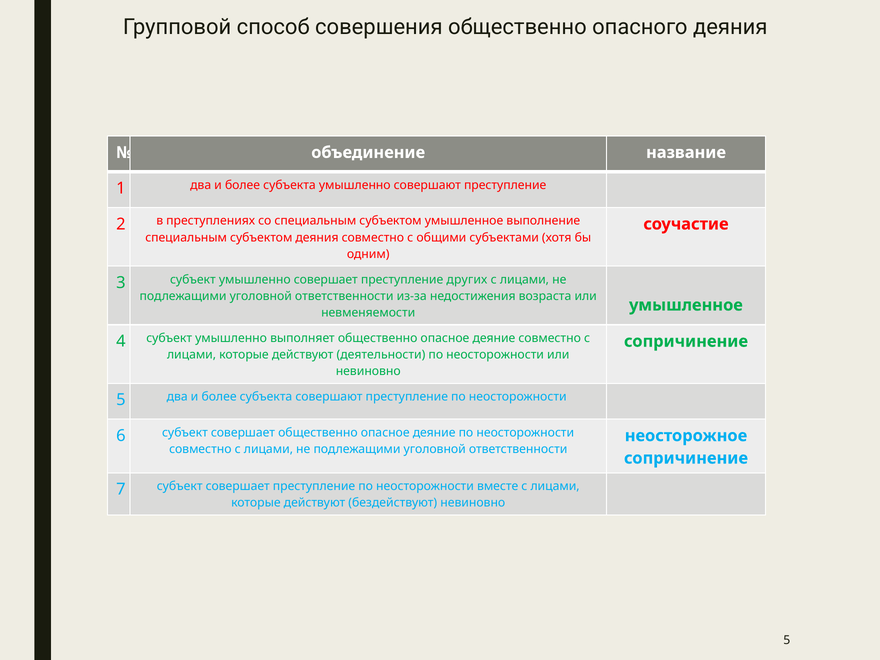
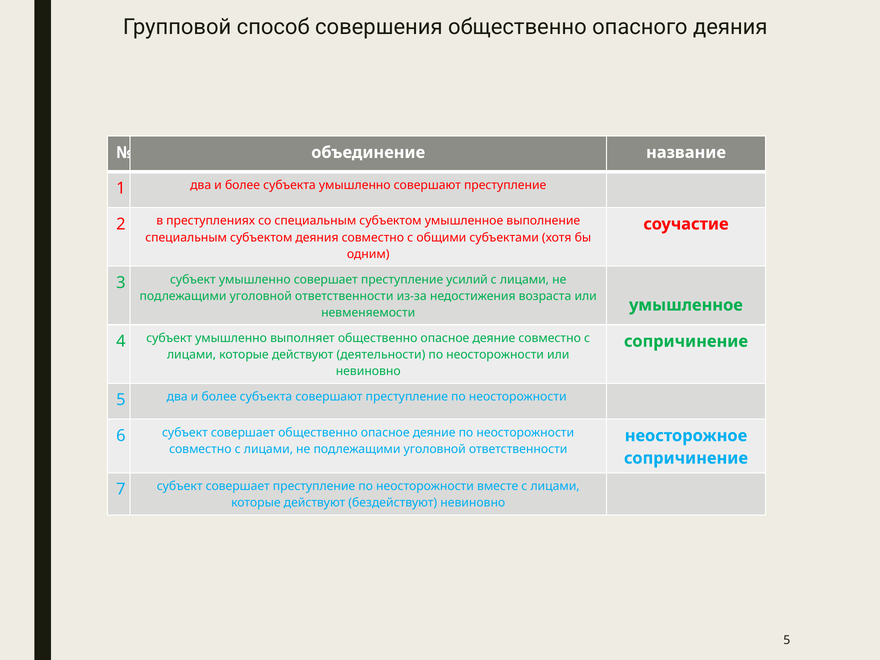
других: других -> усилий
